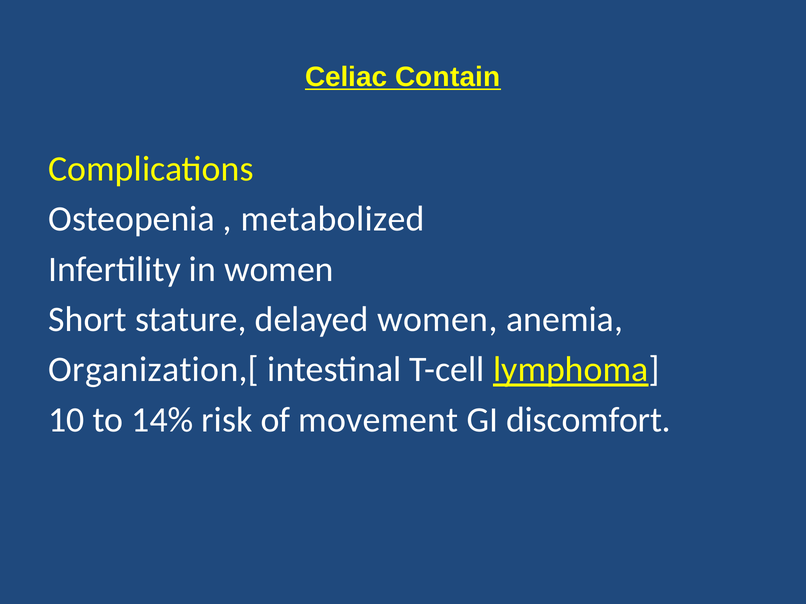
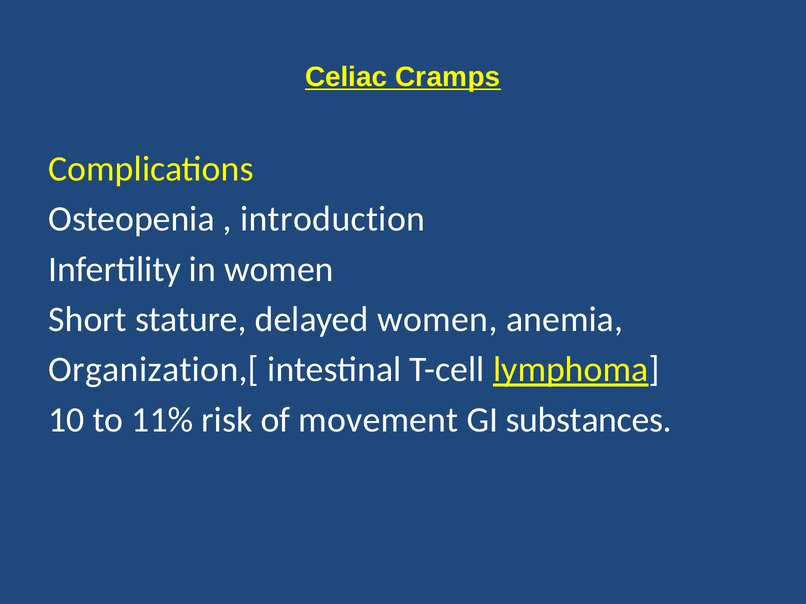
Contain: Contain -> Cramps
metabolized: metabolized -> introduction
14%: 14% -> 11%
discomfort: discomfort -> substances
